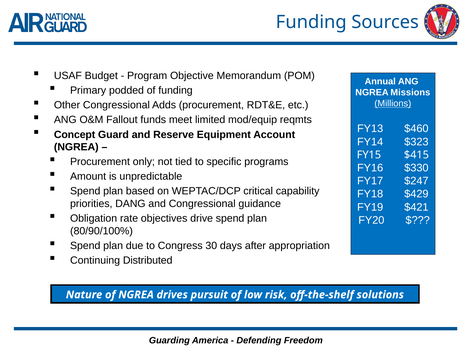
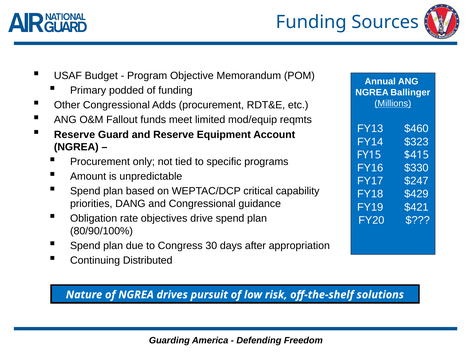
Missions: Missions -> Ballinger
Concept at (75, 135): Concept -> Reserve
